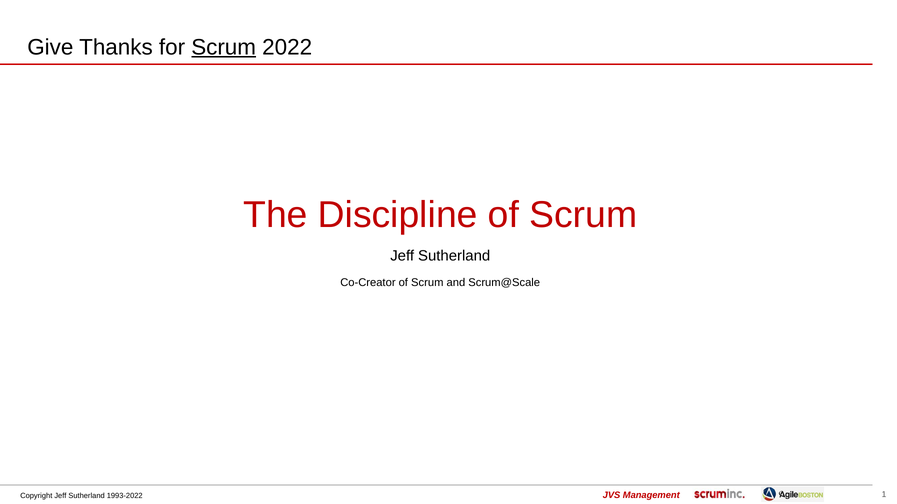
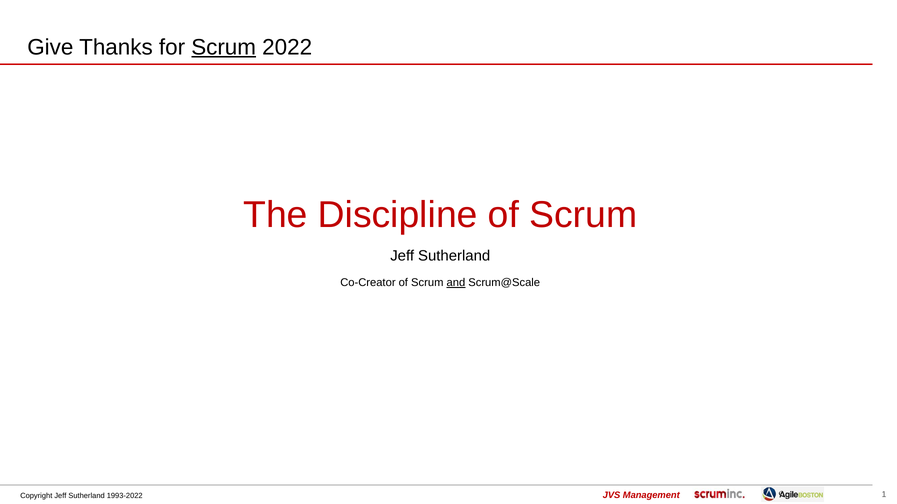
and underline: none -> present
